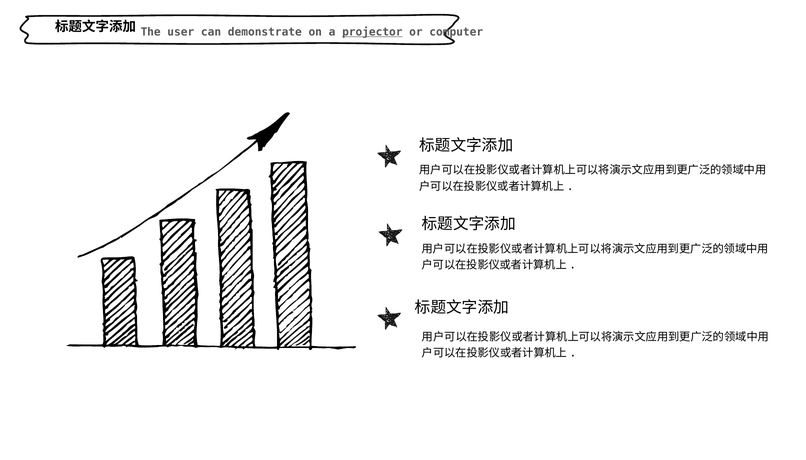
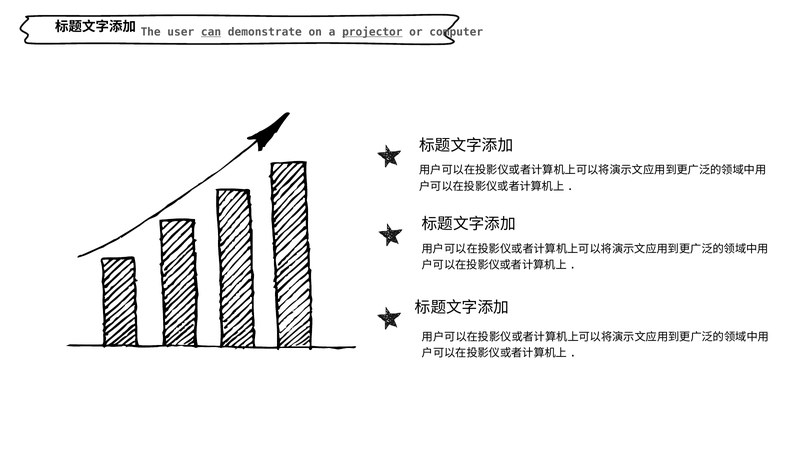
can underline: none -> present
